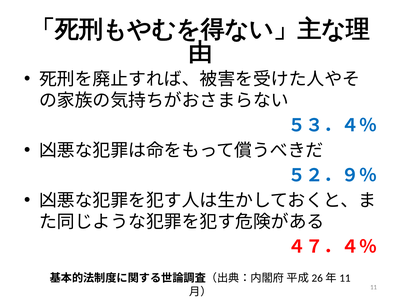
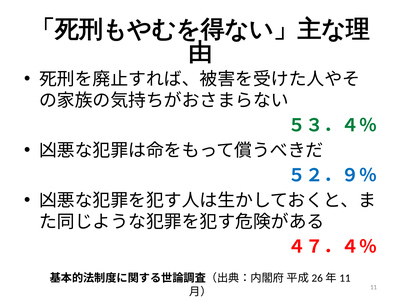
５３．４％ colour: blue -> green
